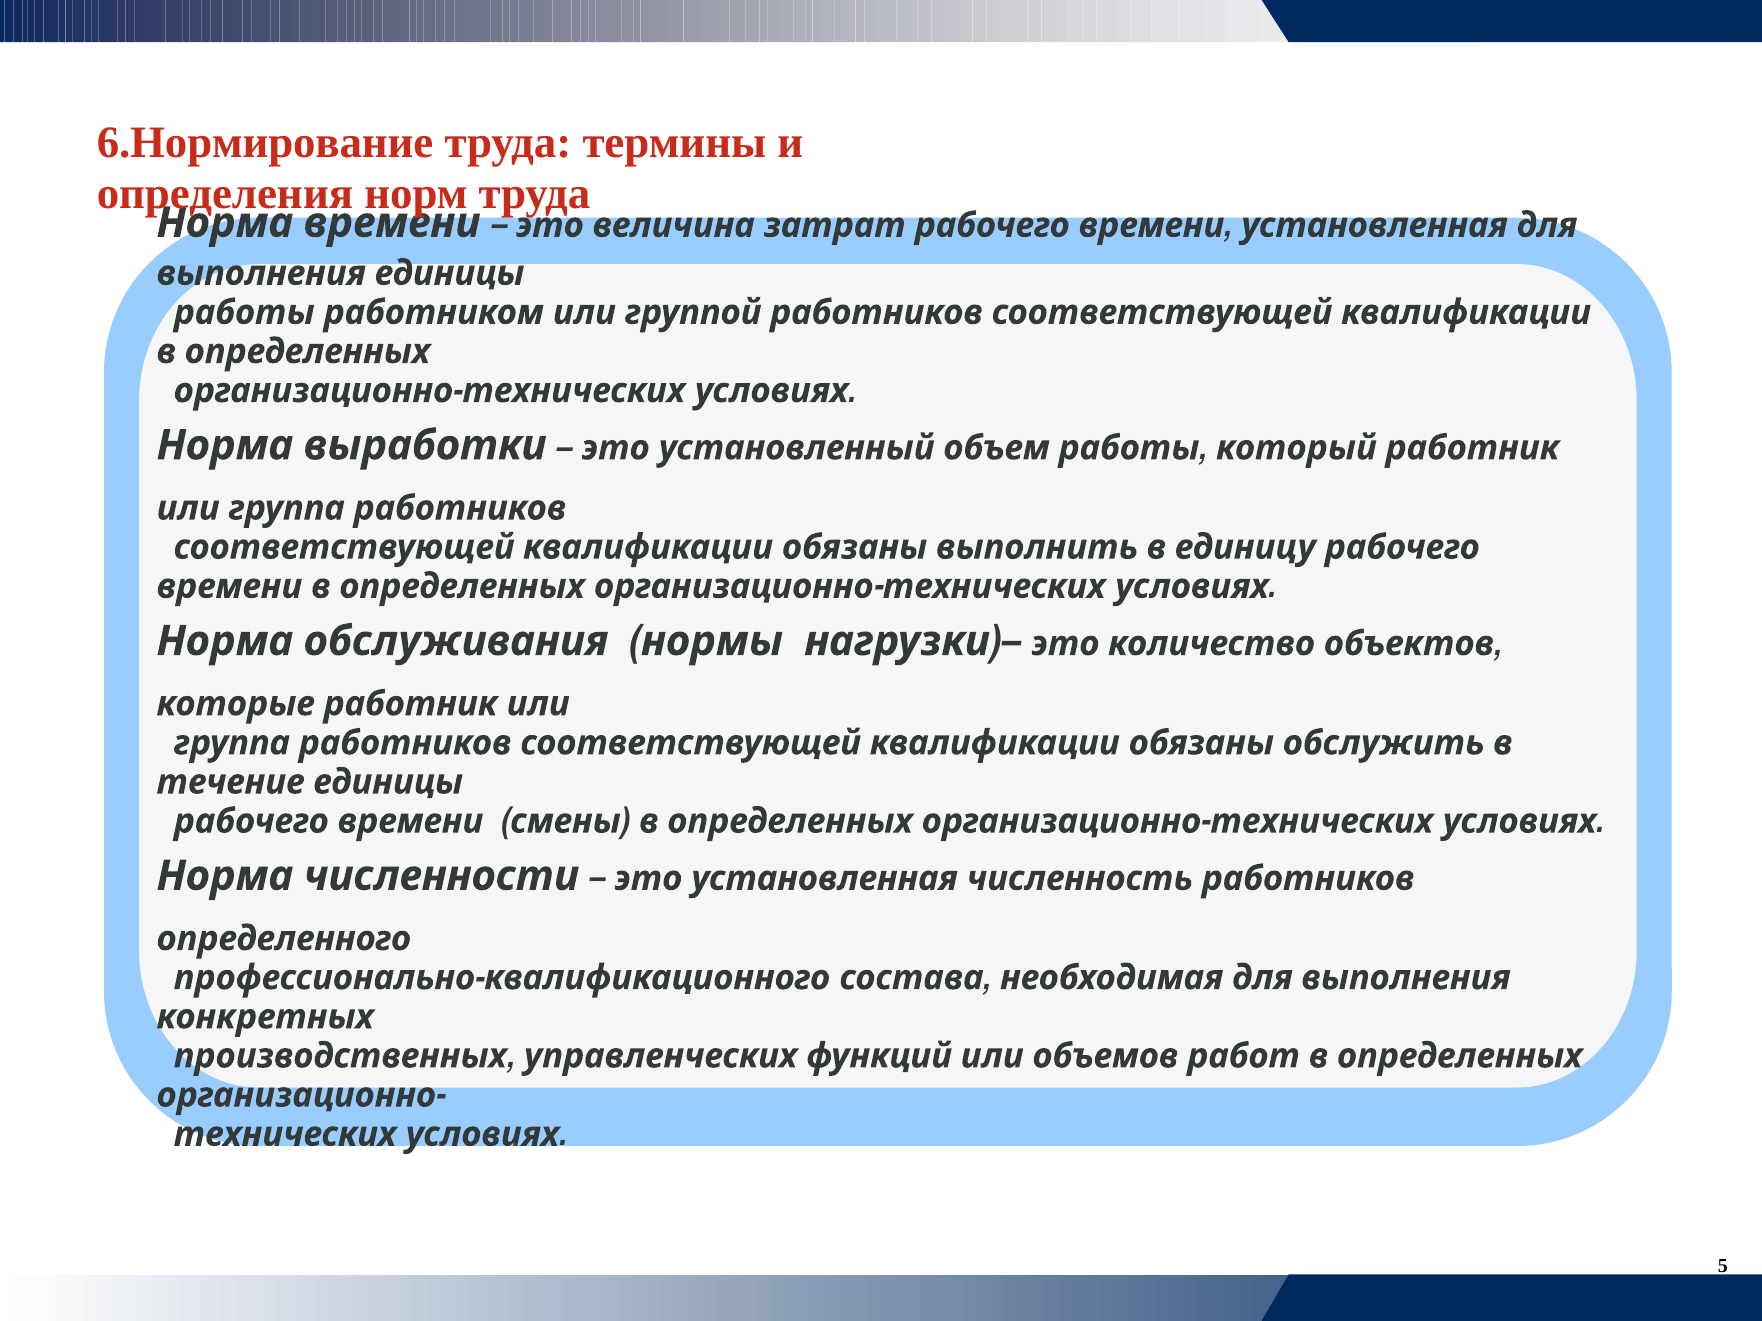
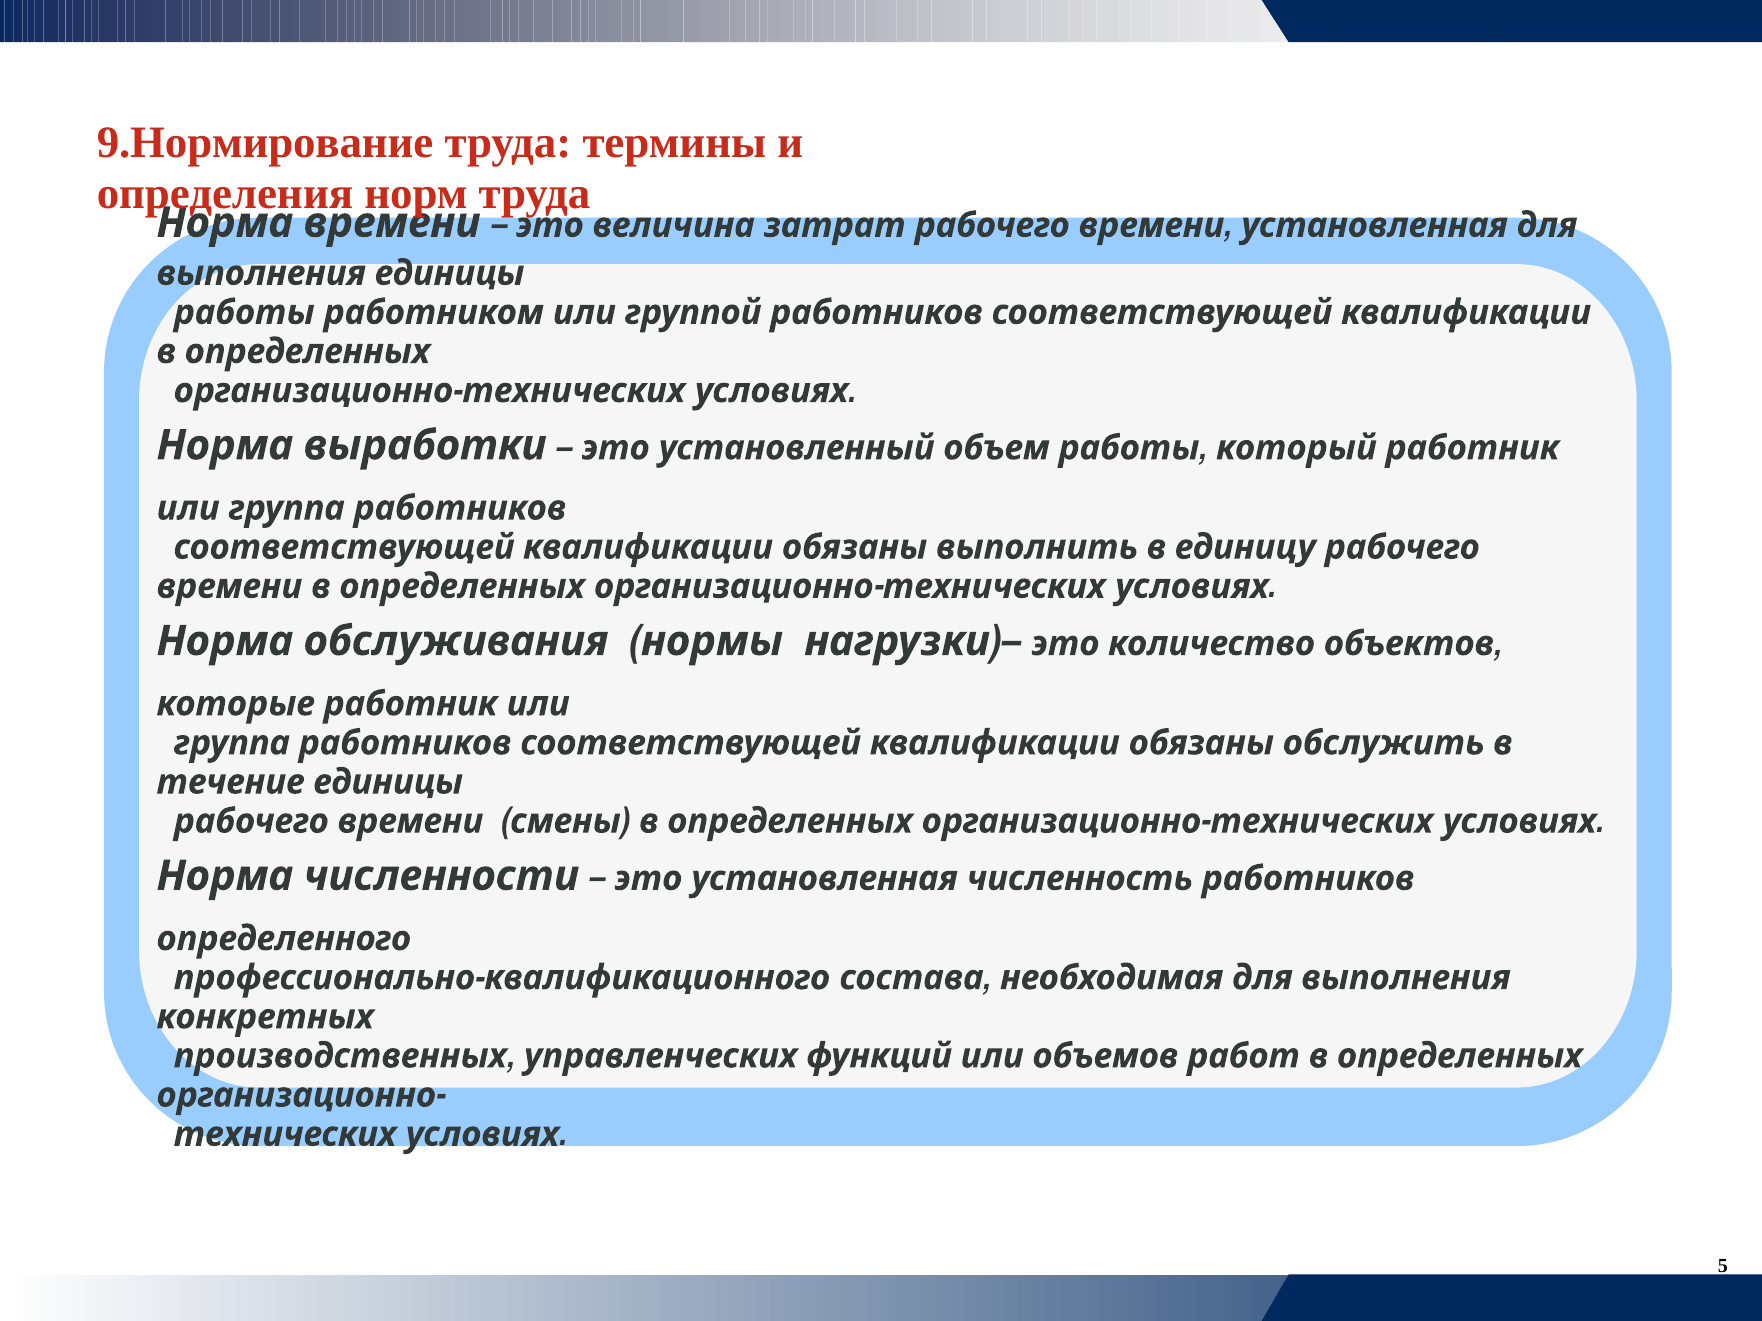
6.Нормирование: 6.Нормирование -> 9.Нормирование
